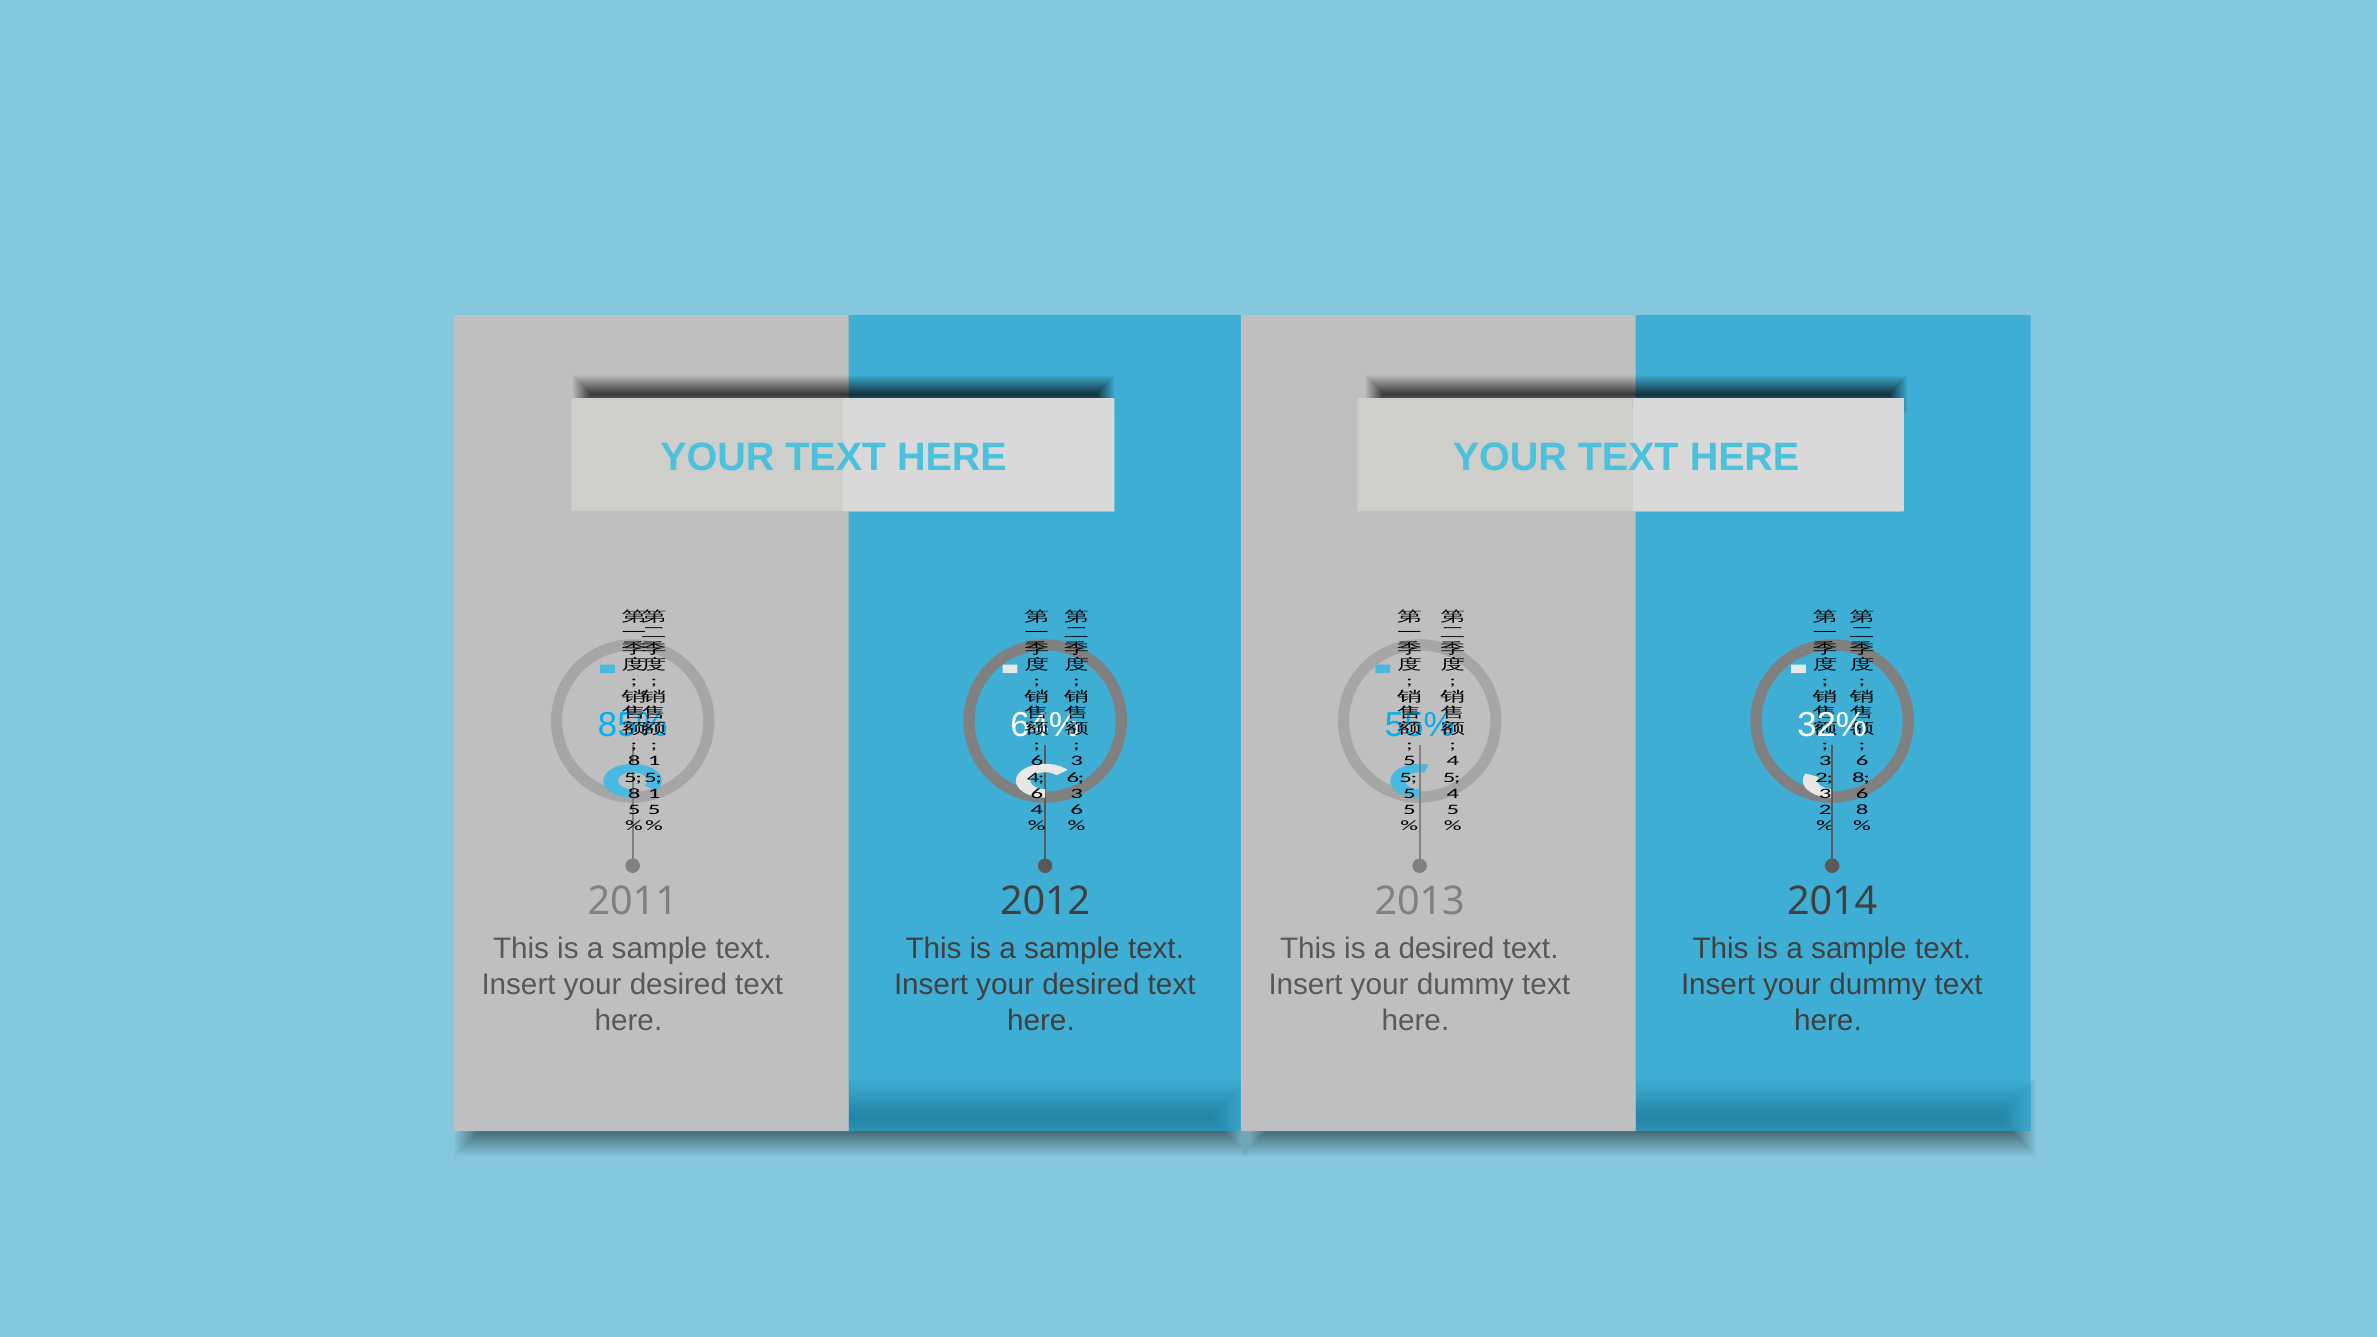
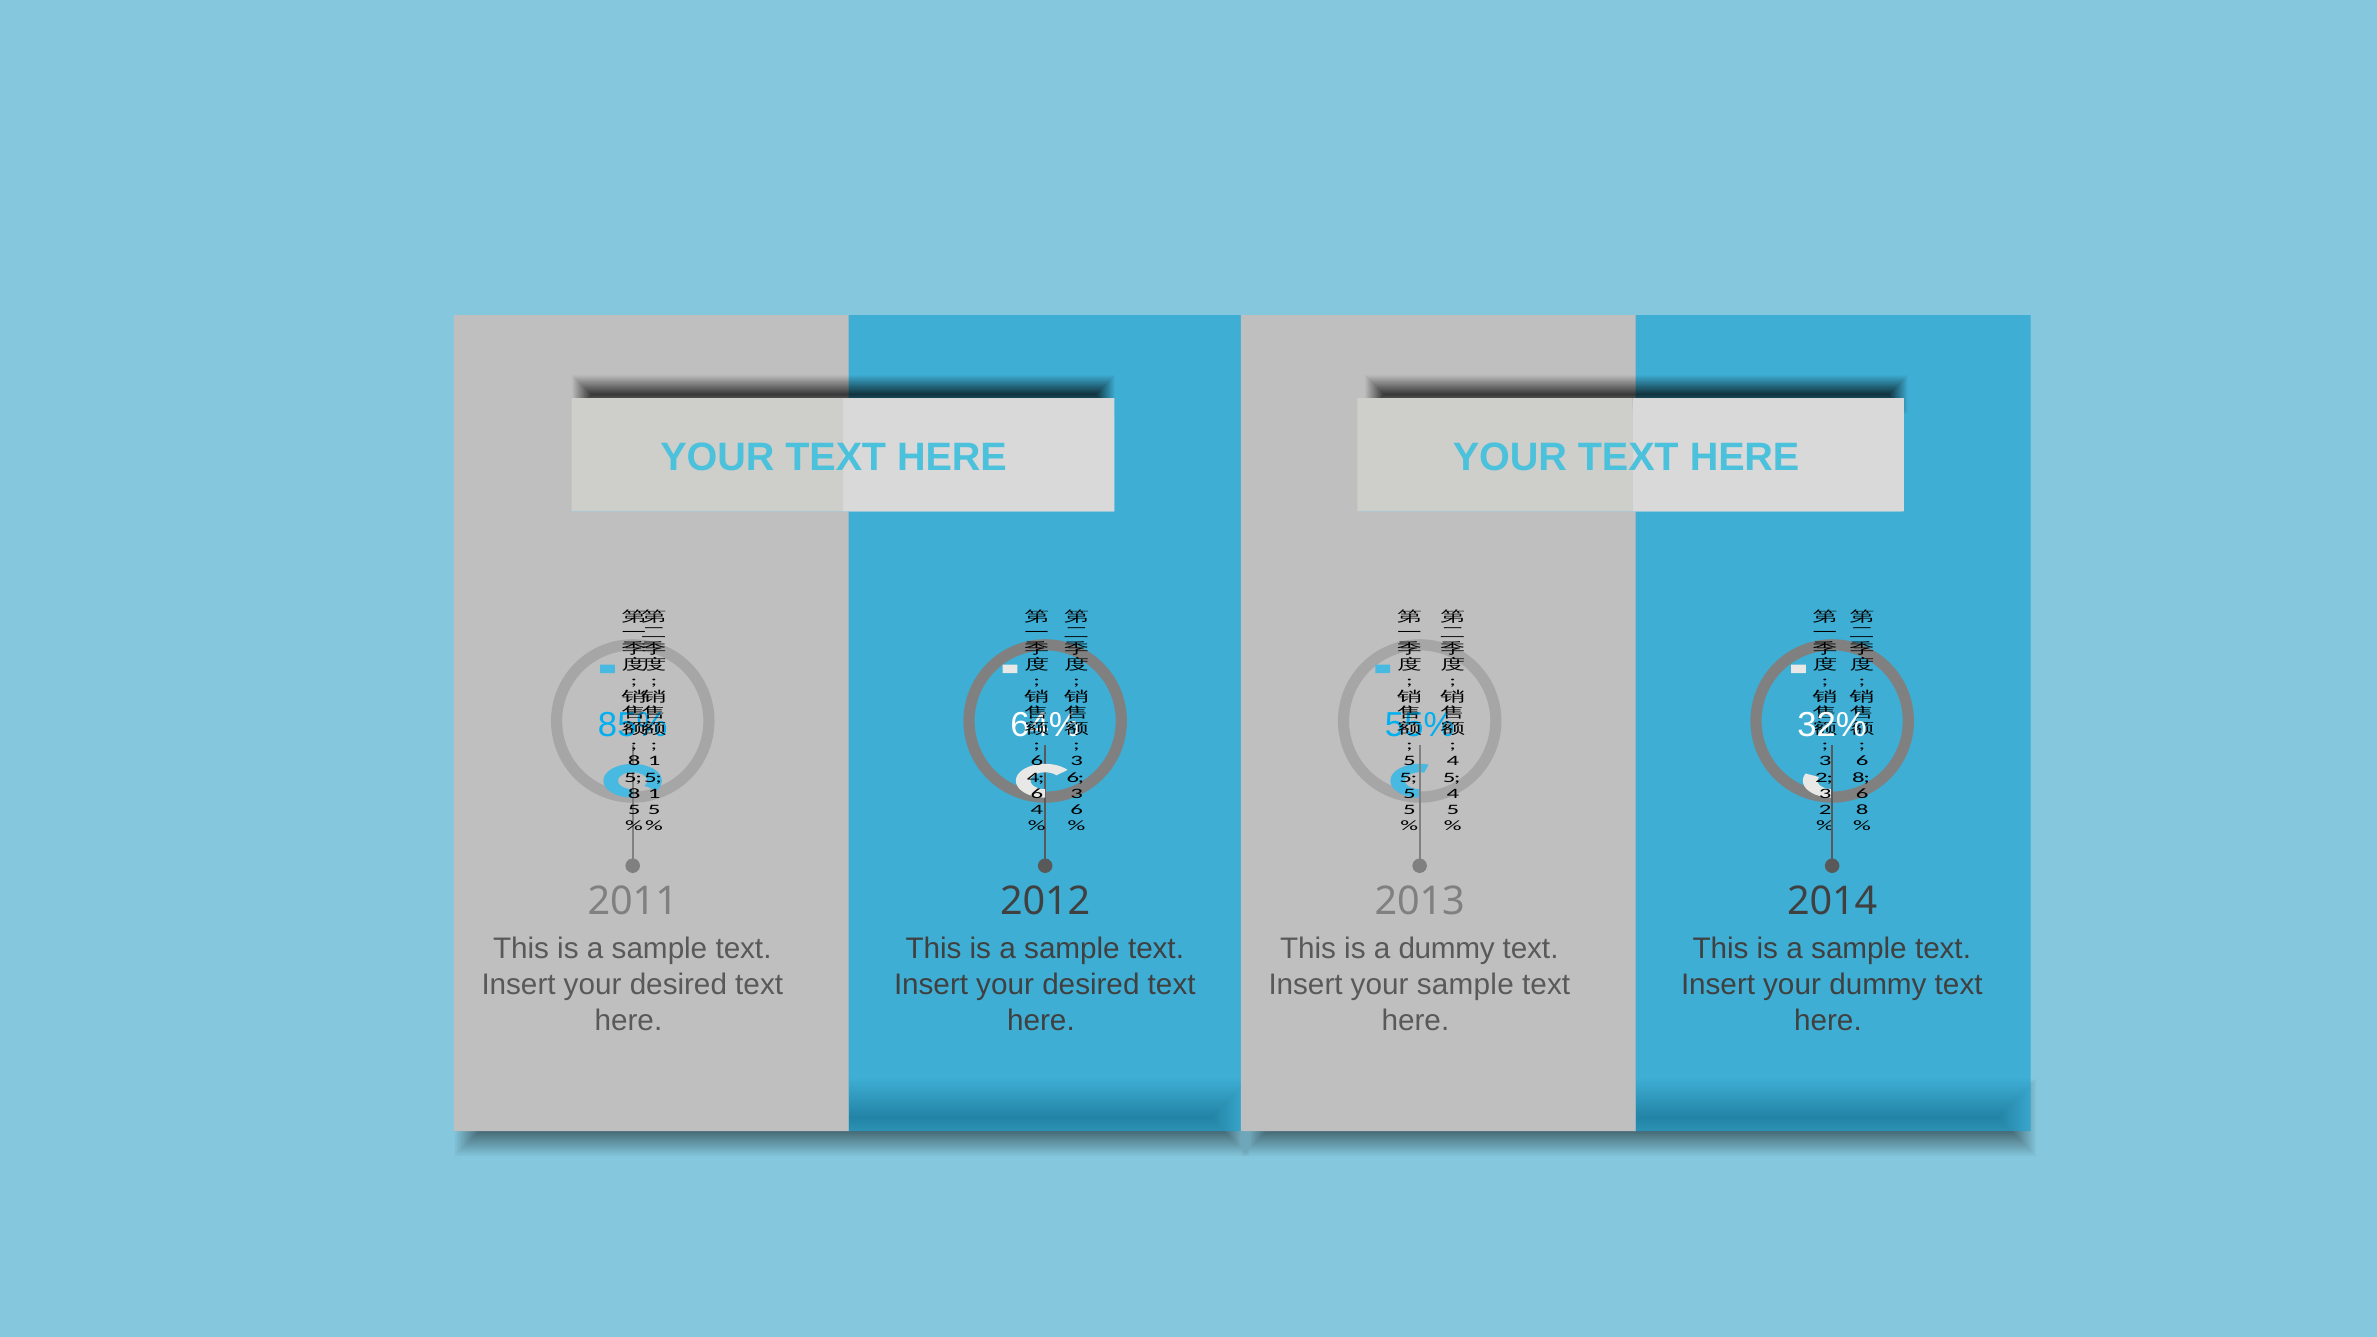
a desired: desired -> dummy
dummy at (1465, 985): dummy -> sample
